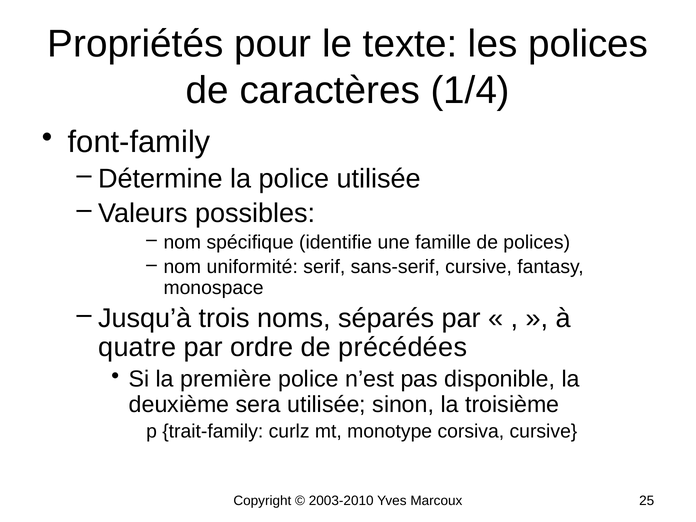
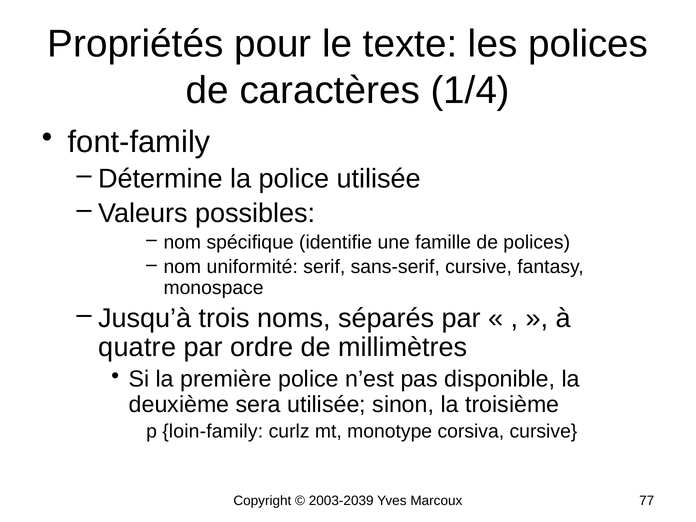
précédées: précédées -> millimètres
trait-family: trait-family -> loin-family
2003-2010: 2003-2010 -> 2003-2039
25: 25 -> 77
